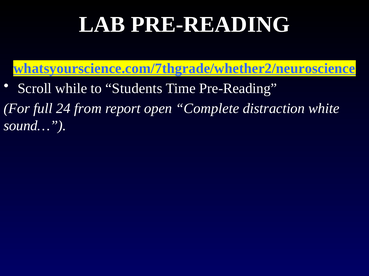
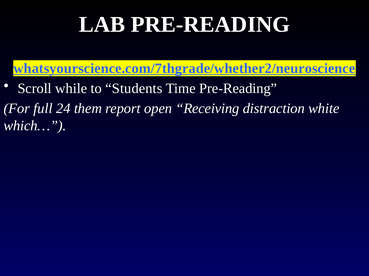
from: from -> them
Complete: Complete -> Receiving
sound…: sound… -> which…
